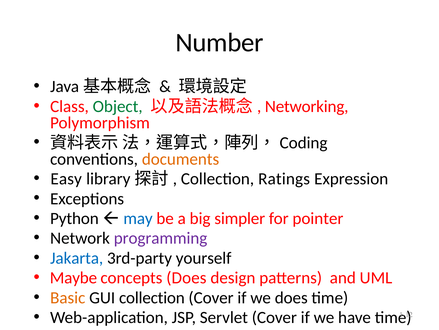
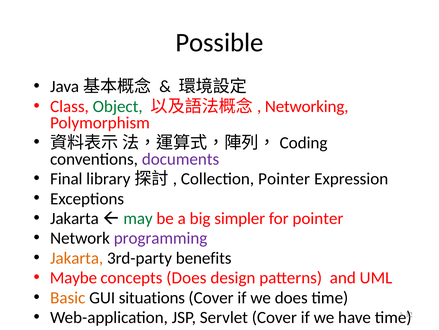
Number: Number -> Possible
documents colour: orange -> purple
Easy: Easy -> Final
Collection Ratings: Ratings -> Pointer
Python at (74, 218): Python -> Jakarta
may colour: blue -> green
Jakarta at (77, 258) colour: blue -> orange
yourself: yourself -> benefits
GUI collection: collection -> situations
